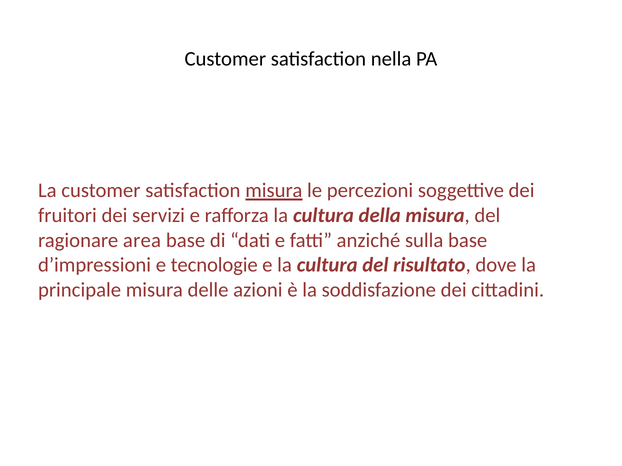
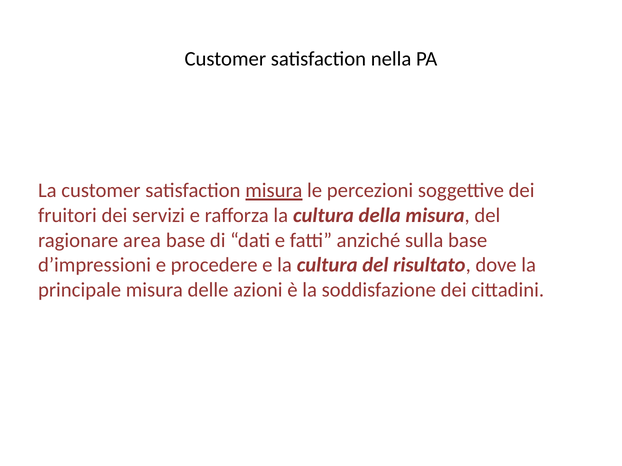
tecnologie: tecnologie -> procedere
